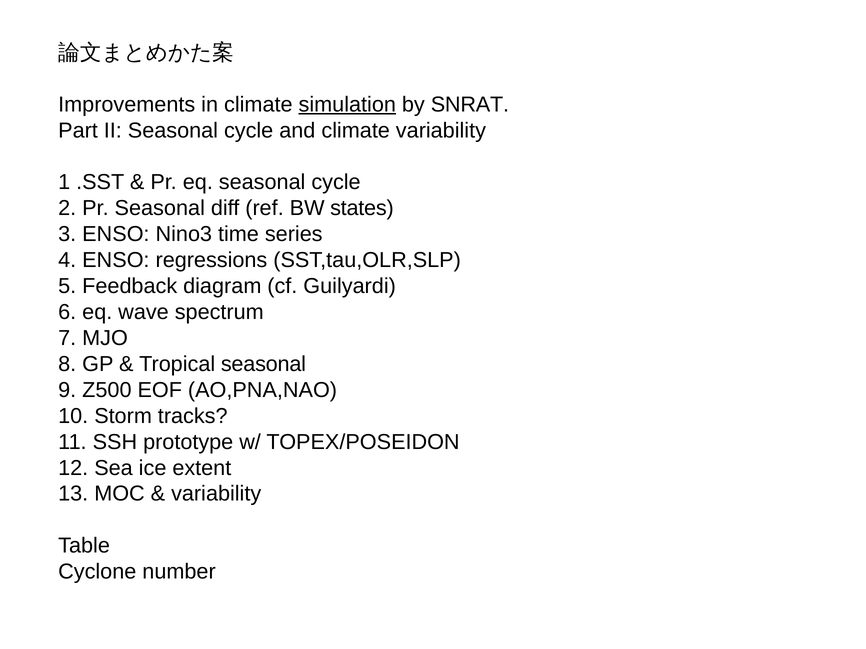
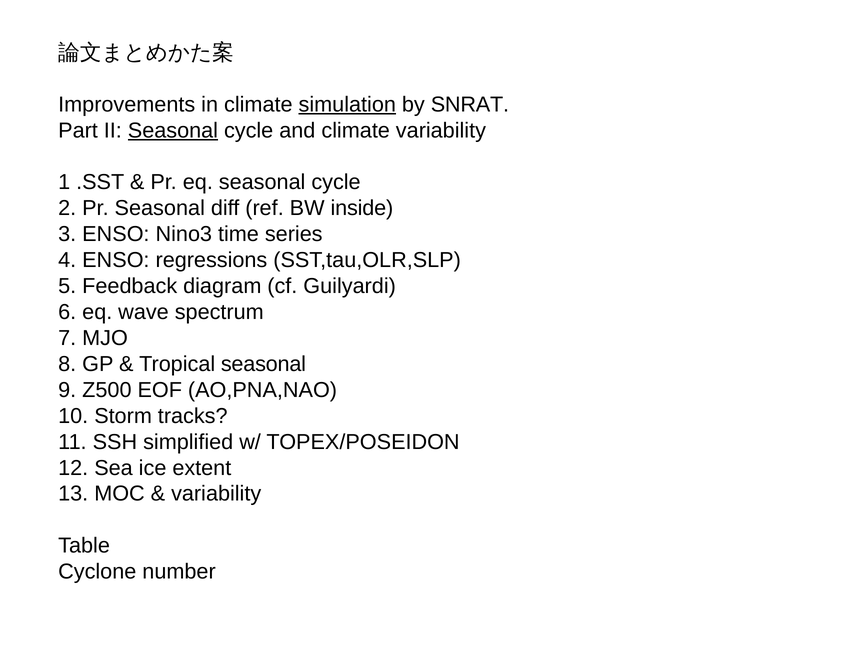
Seasonal at (173, 130) underline: none -> present
states: states -> inside
prototype: prototype -> simplified
